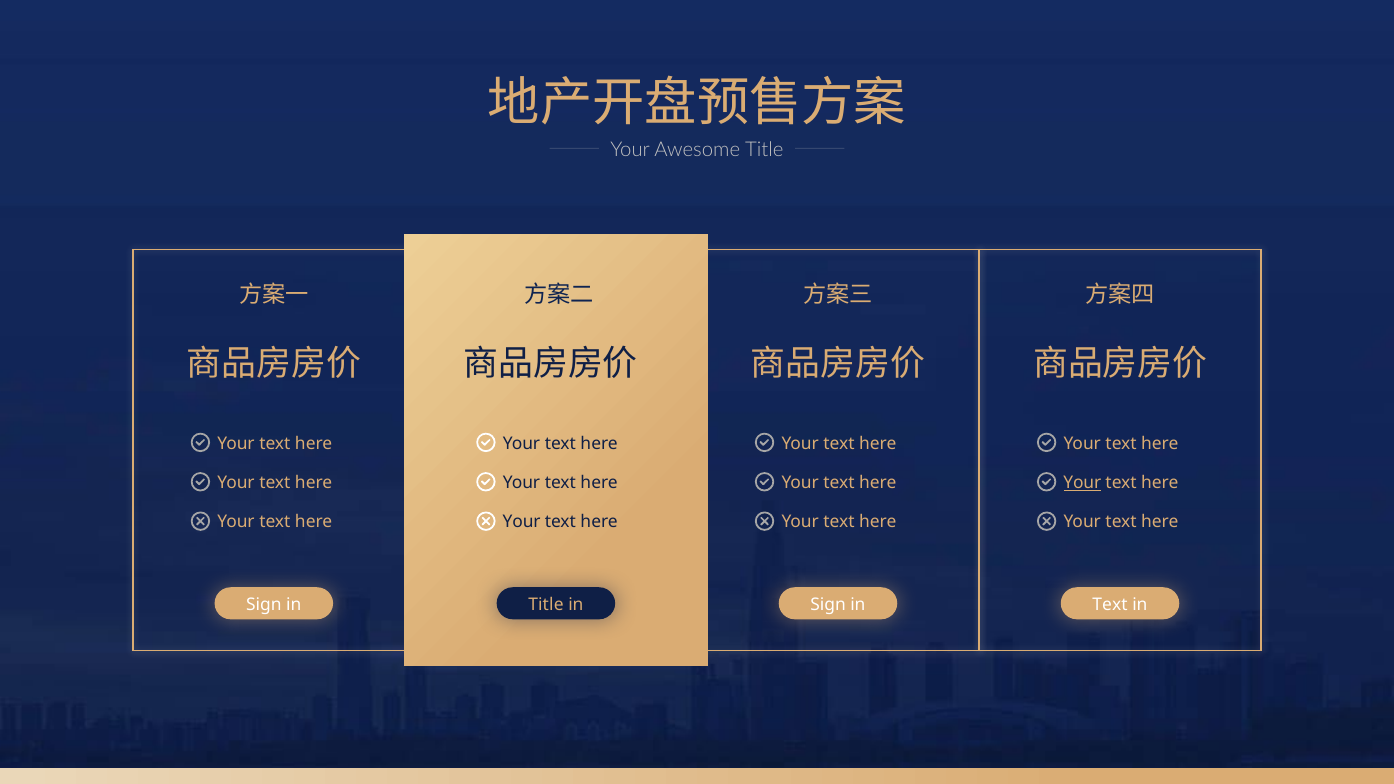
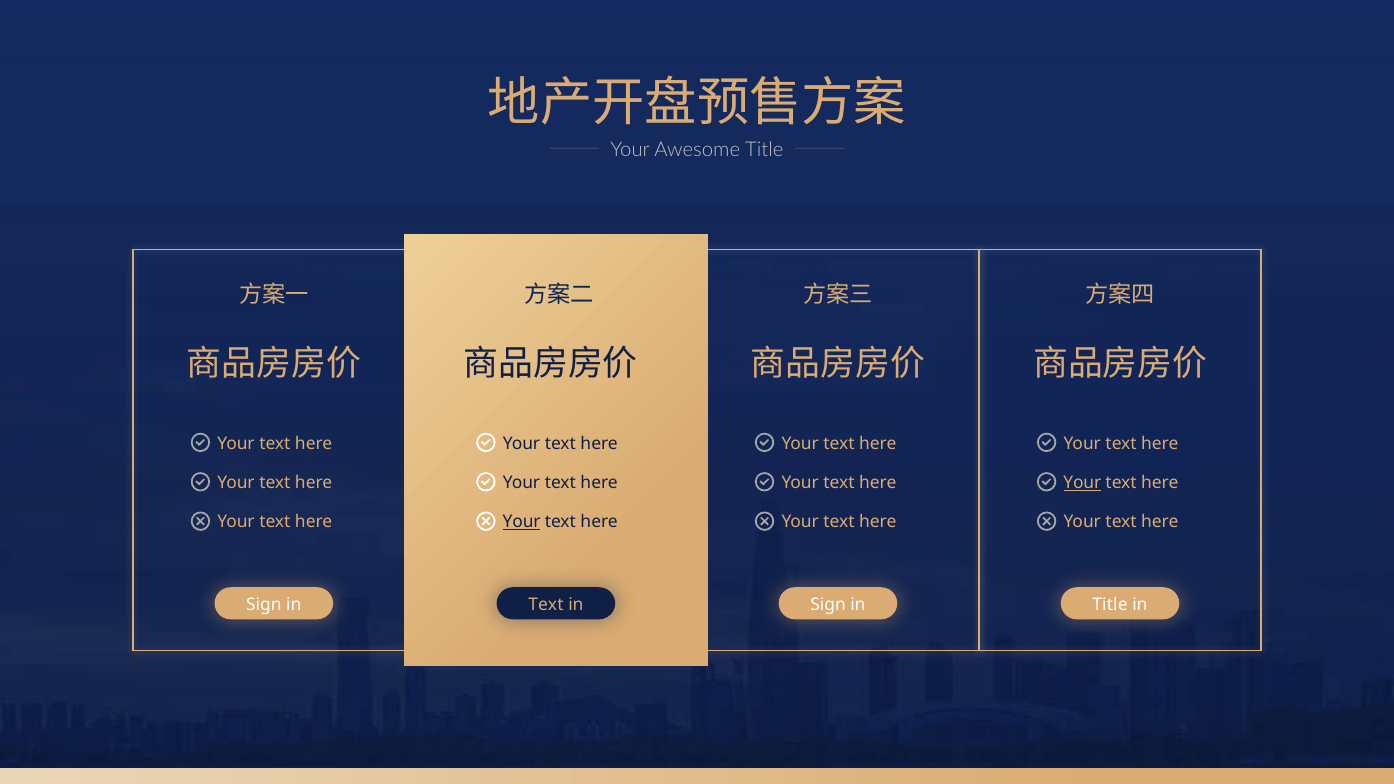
Your at (522, 522) underline: none -> present
Title at (546, 605): Title -> Text
Text at (1110, 605): Text -> Title
